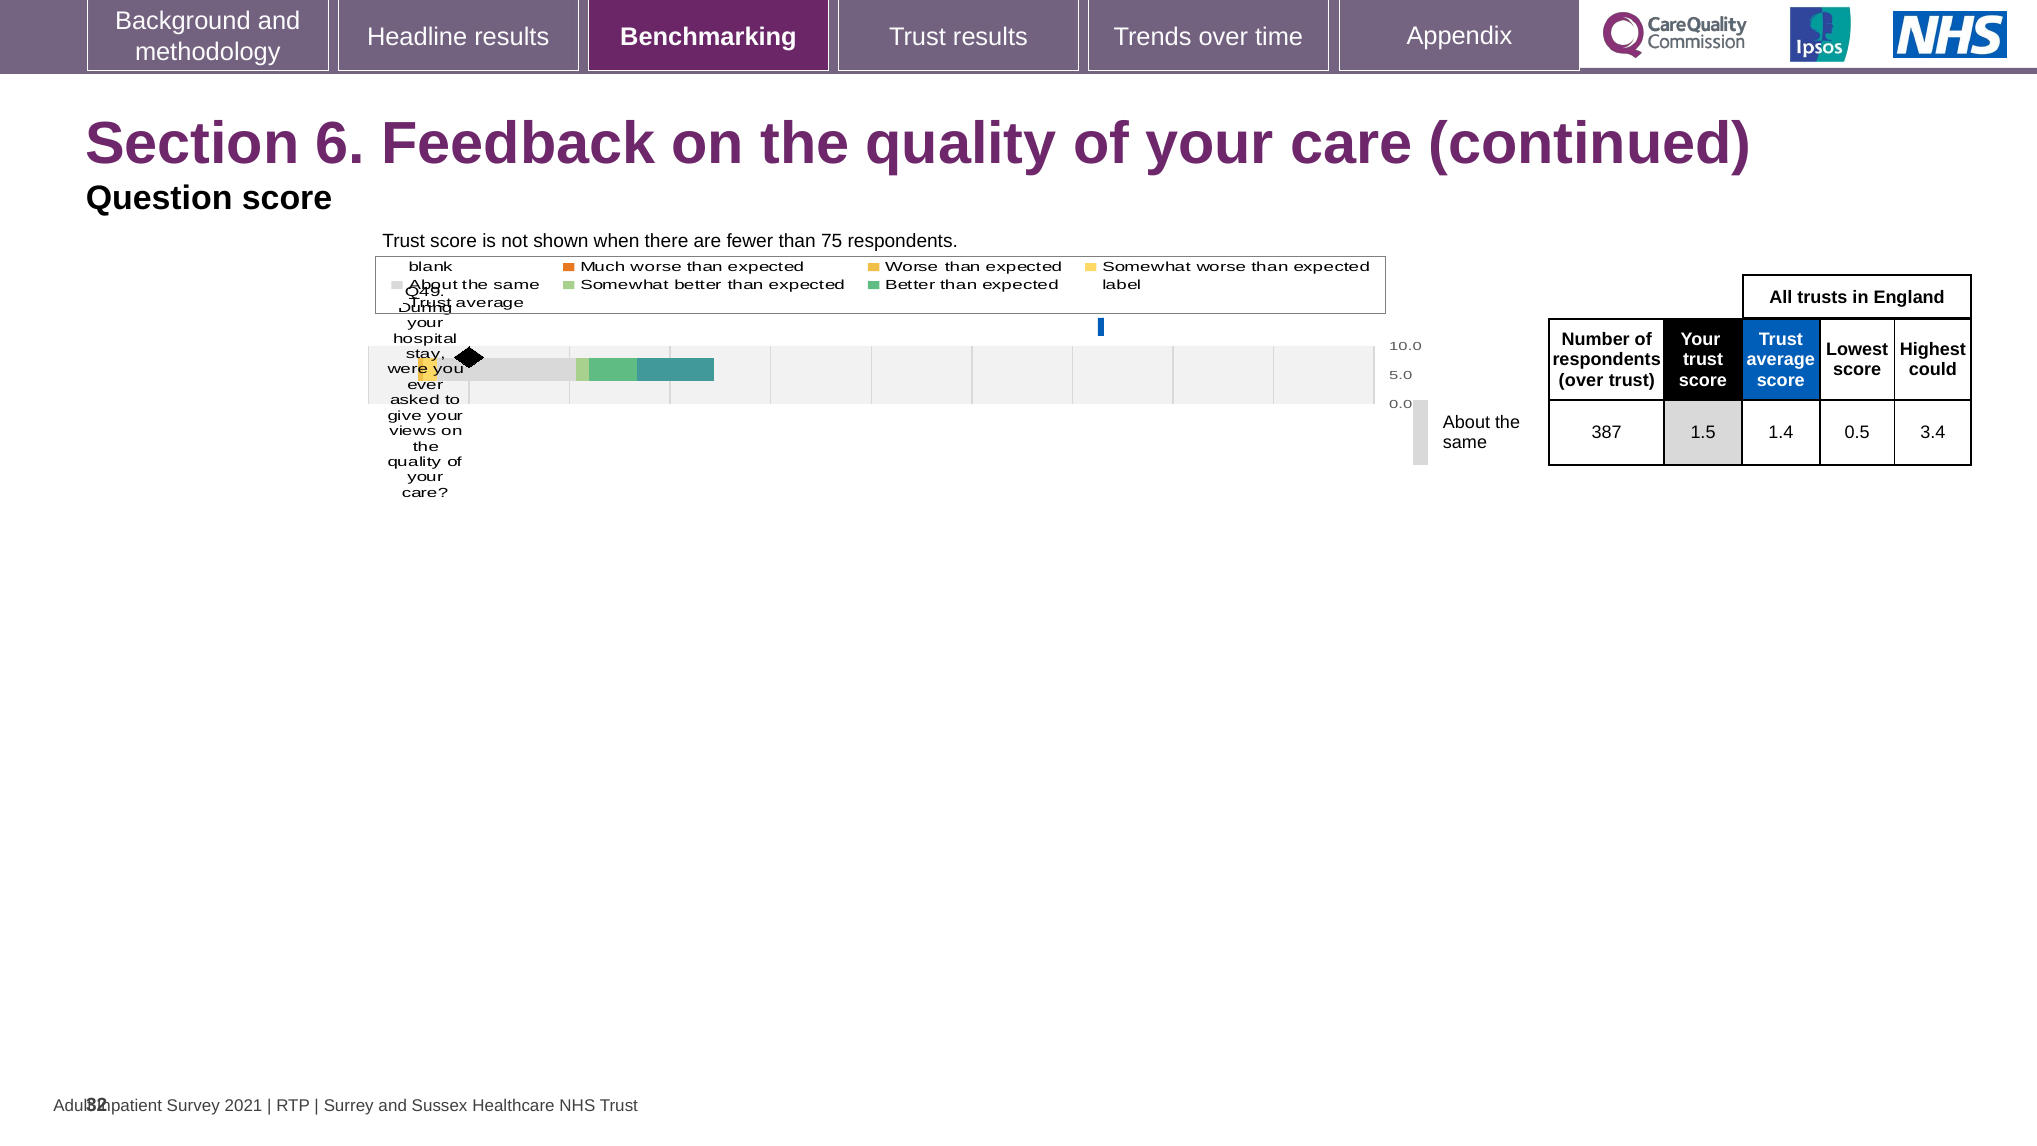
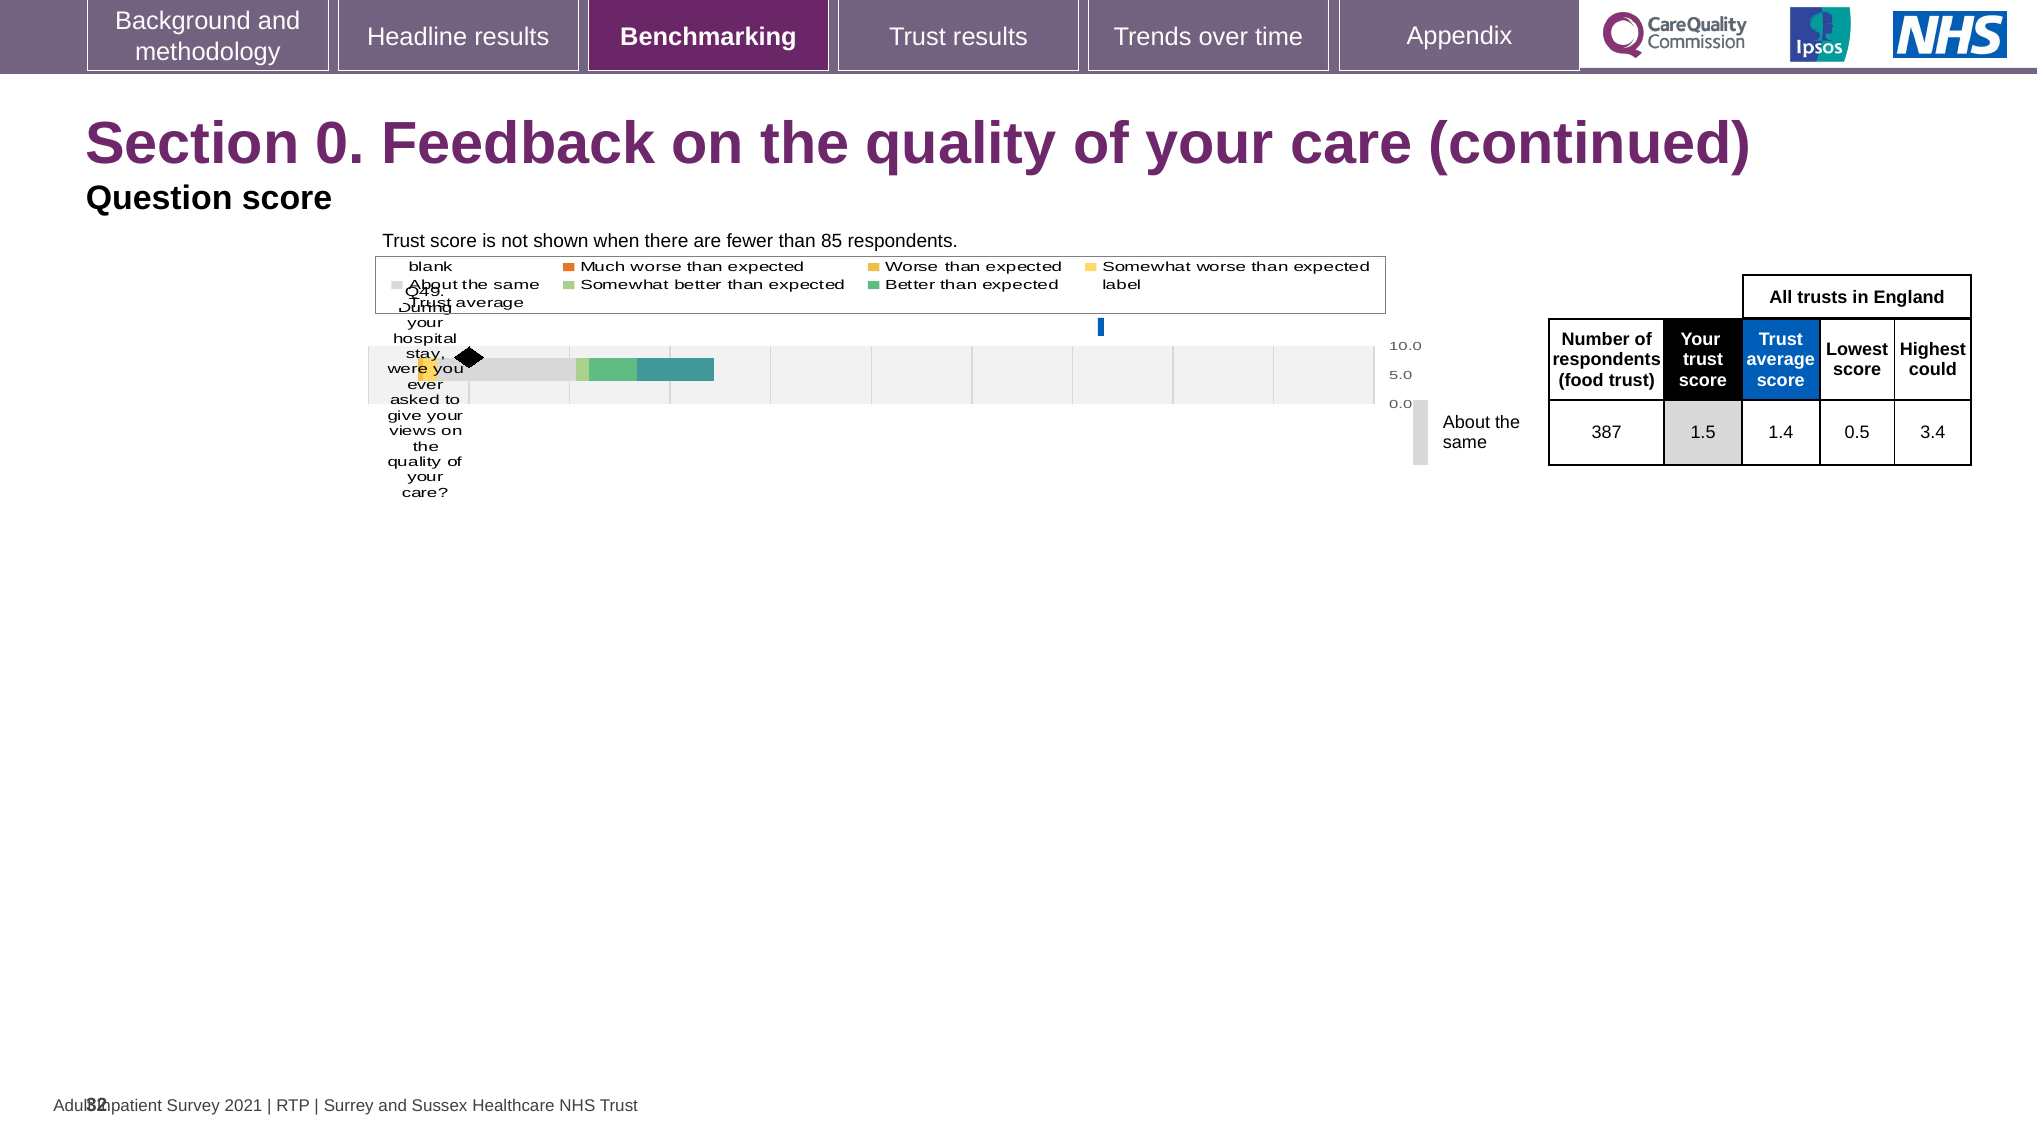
6: 6 -> 0
75: 75 -> 85
over at (1581, 380): over -> food
